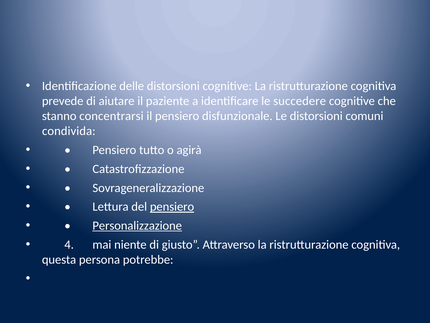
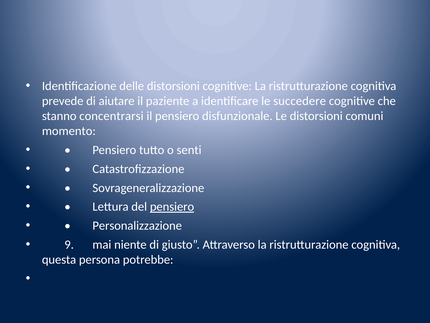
condivida: condivida -> momento
agirà: agirà -> senti
Personalizzazione underline: present -> none
4: 4 -> 9
